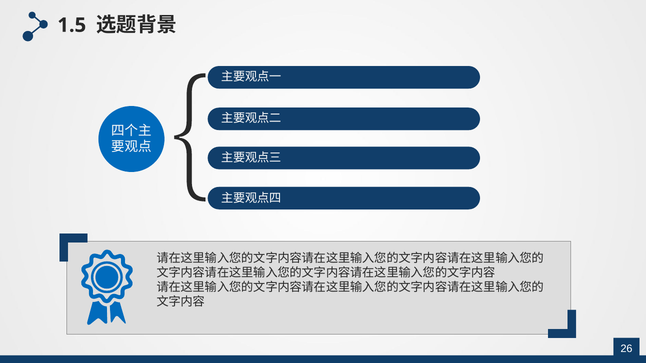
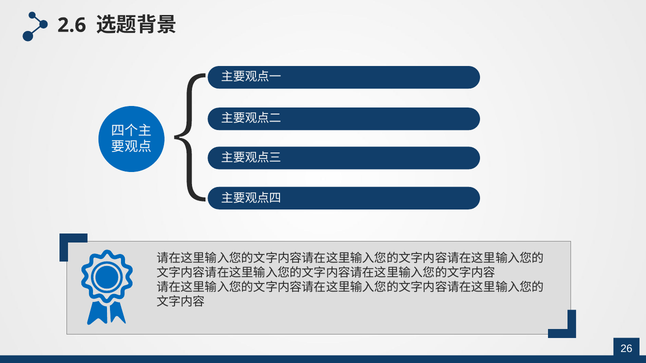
1.5: 1.5 -> 2.6
